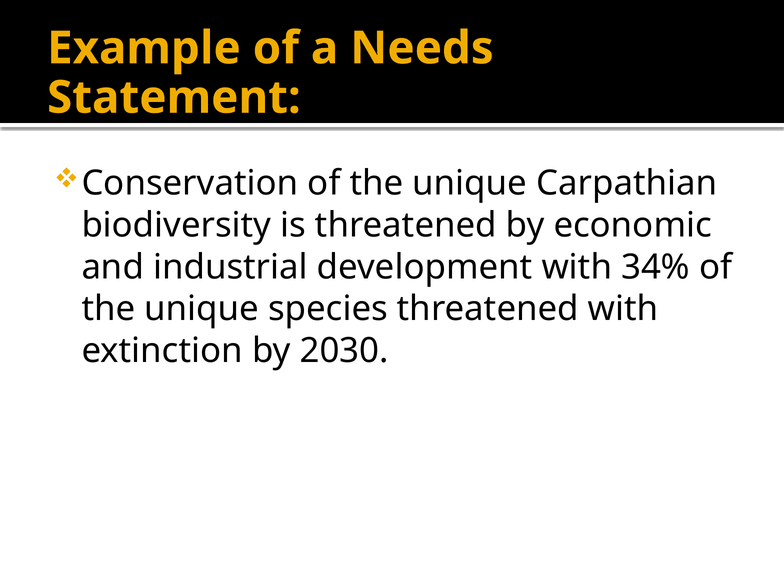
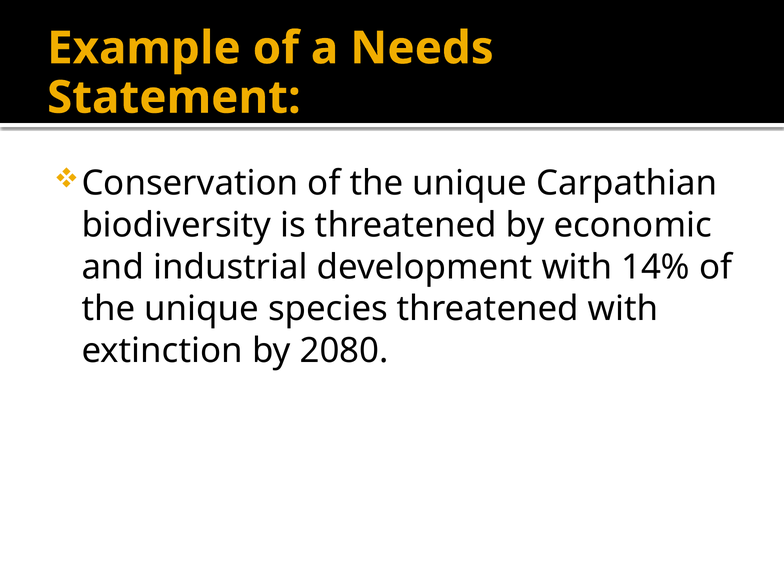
34%: 34% -> 14%
2030: 2030 -> 2080
